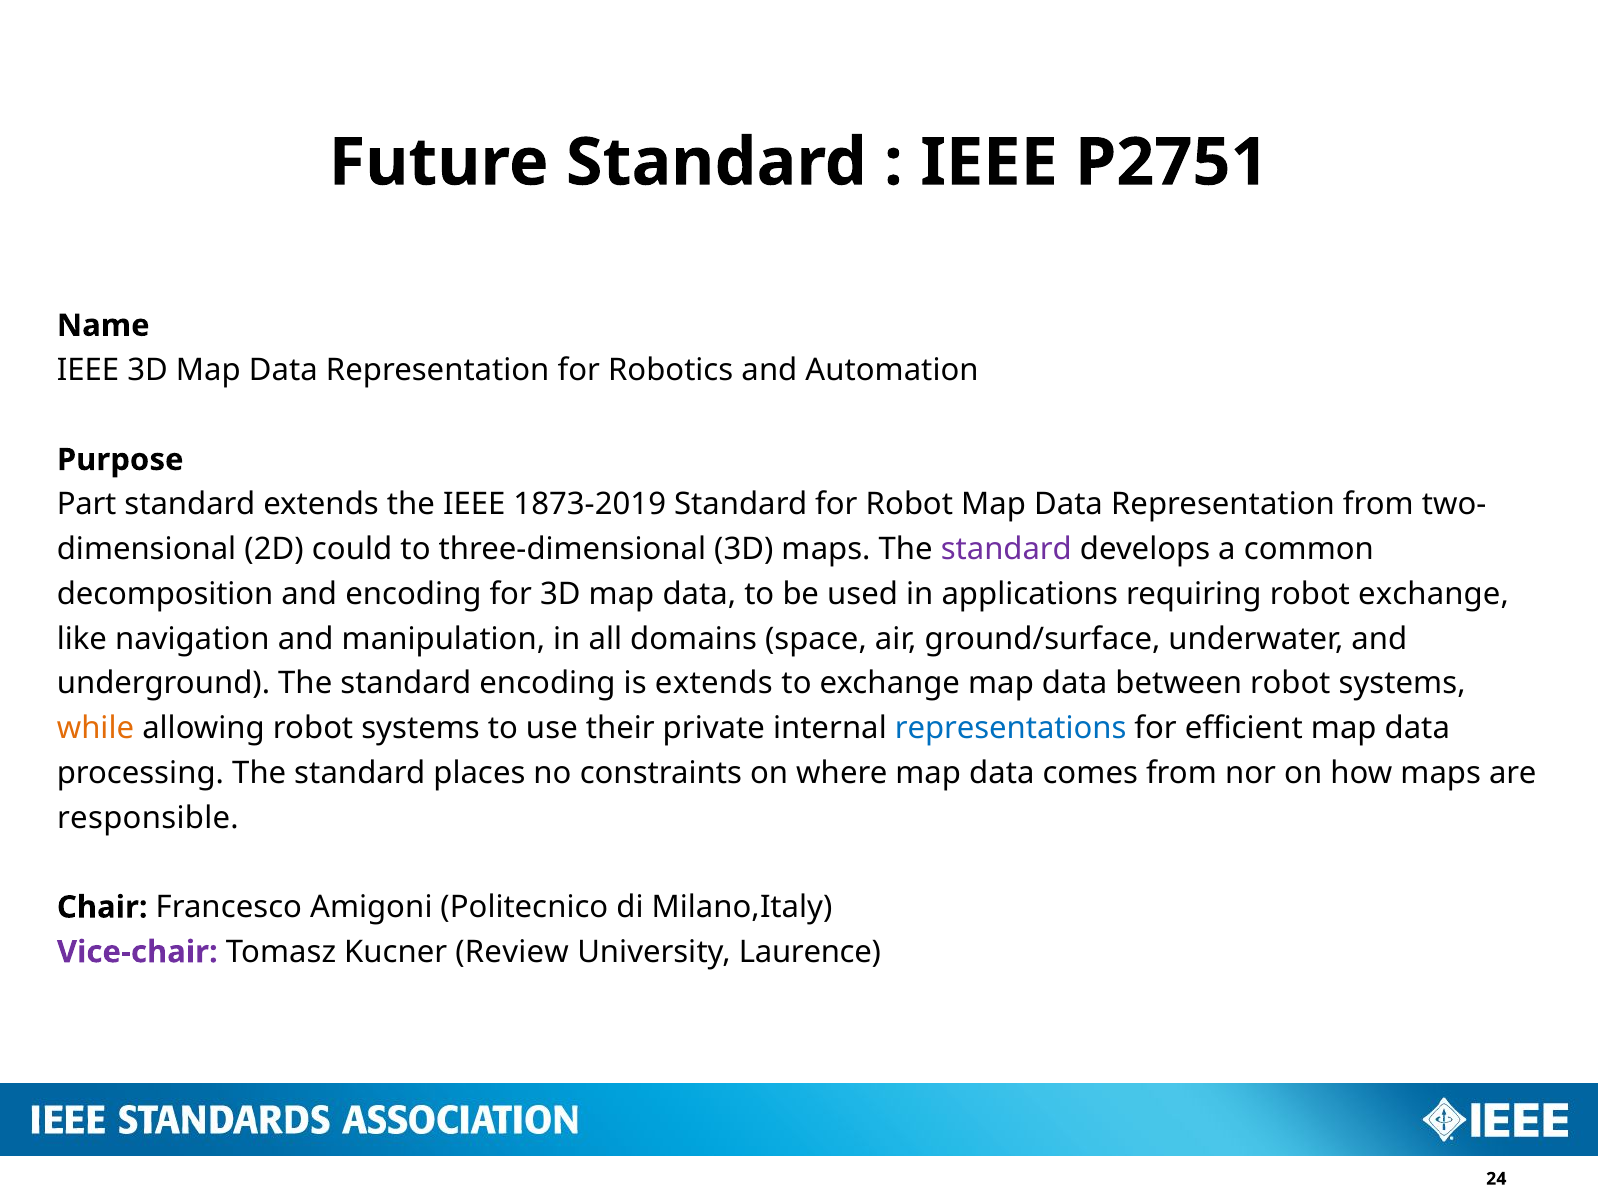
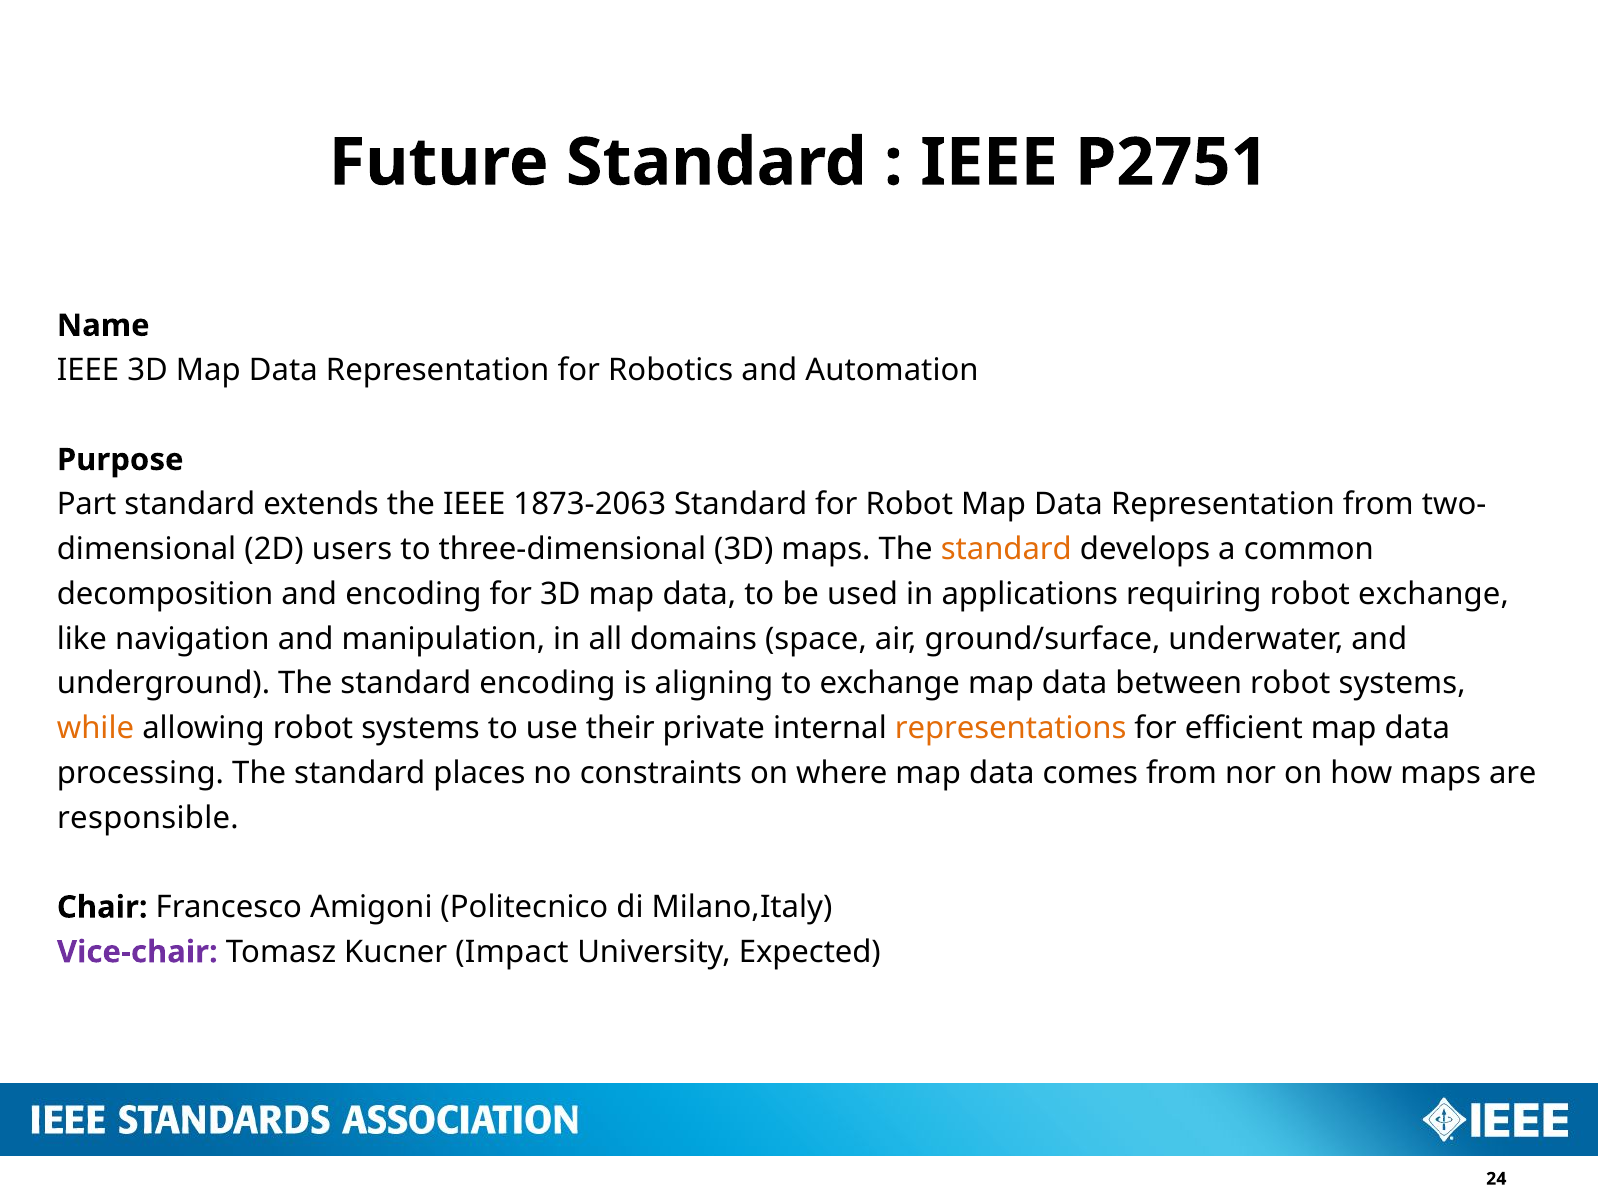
1873-2019: 1873-2019 -> 1873-2063
could: could -> users
standard at (1006, 549) colour: purple -> orange
is extends: extends -> aligning
representations colour: blue -> orange
Review: Review -> Impact
Laurence: Laurence -> Expected
